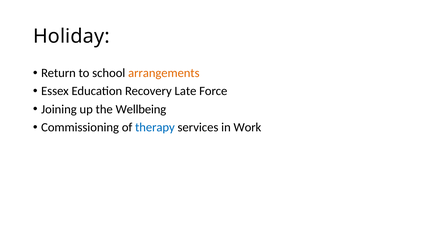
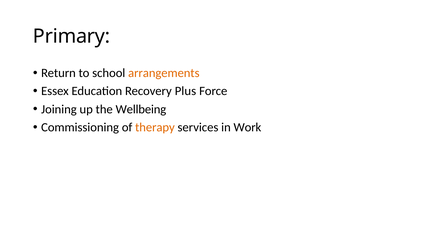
Holiday: Holiday -> Primary
Late: Late -> Plus
therapy colour: blue -> orange
